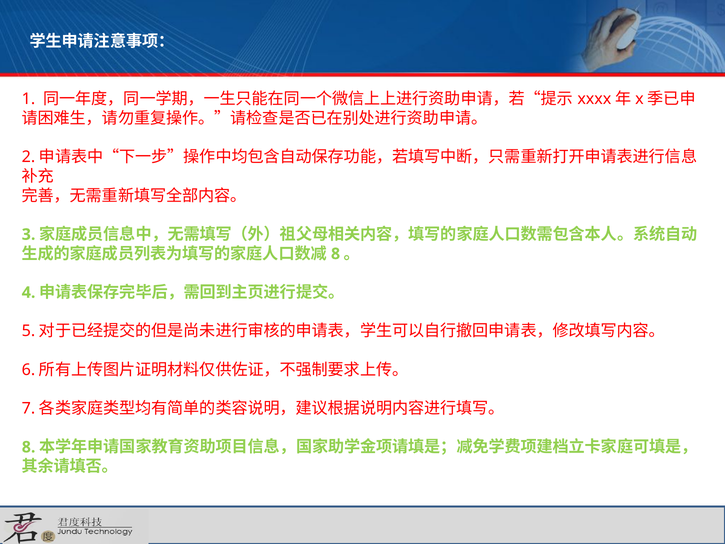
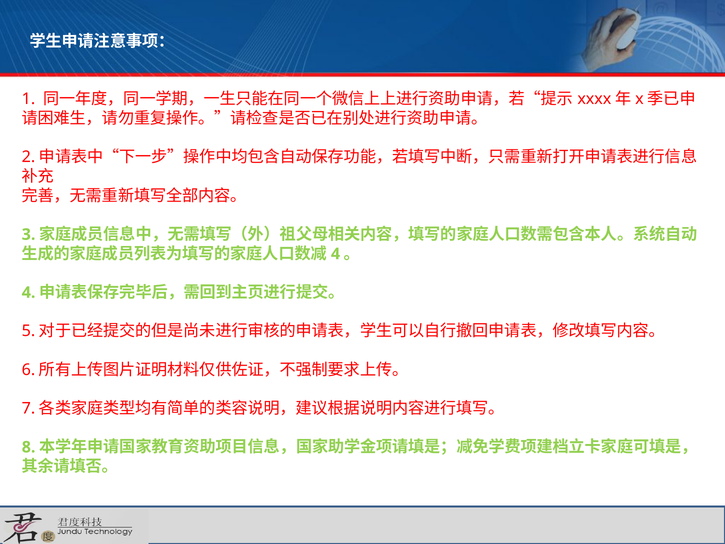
8 at (336, 254): 8 -> 4
